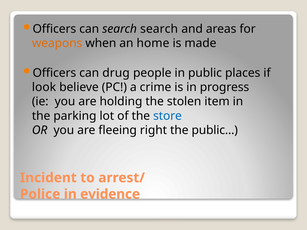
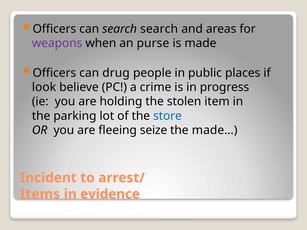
weapons colour: orange -> purple
home: home -> purse
right: right -> seize
public…: public… -> made…
Police: Police -> Items
